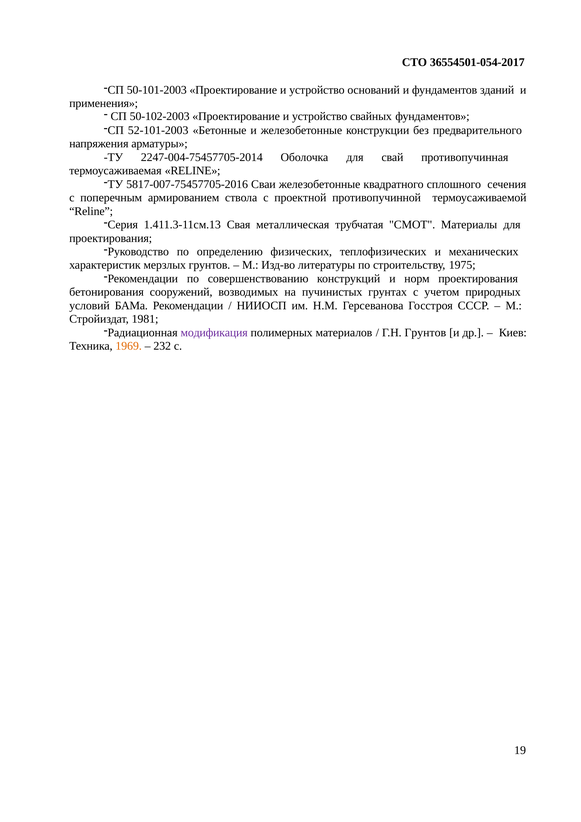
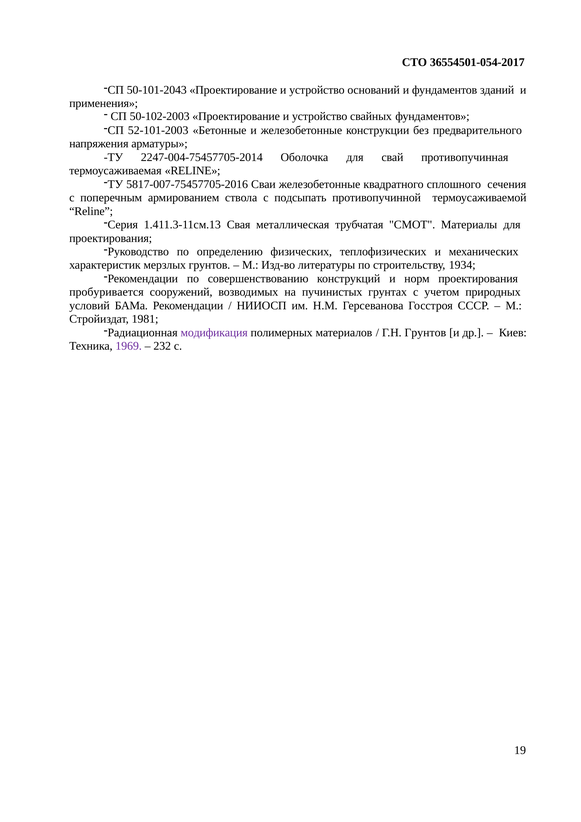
50-101-2003: 50-101-2003 -> 50-101-2043
проектной: проектной -> подсыпать
1975: 1975 -> 1934
бетонирования: бетонирования -> пробуривается
1969 colour: orange -> purple
